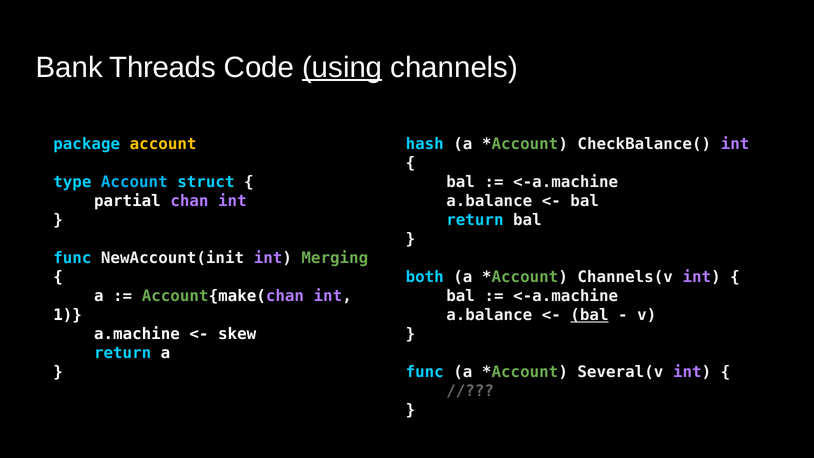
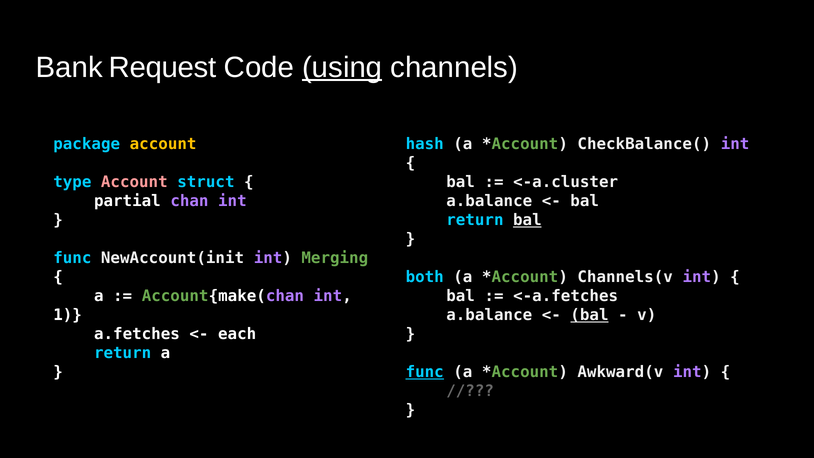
Threads: Threads -> Request
Account at (134, 182) colour: light blue -> pink
<-a.machine at (566, 182): <-a.machine -> <-a.cluster
bal at (527, 220) underline: none -> present
<-a.machine at (566, 296): <-a.machine -> <-a.fetches
a.machine: a.machine -> a.fetches
skew: skew -> each
func at (425, 372) underline: none -> present
Several(v: Several(v -> Awkward(v
